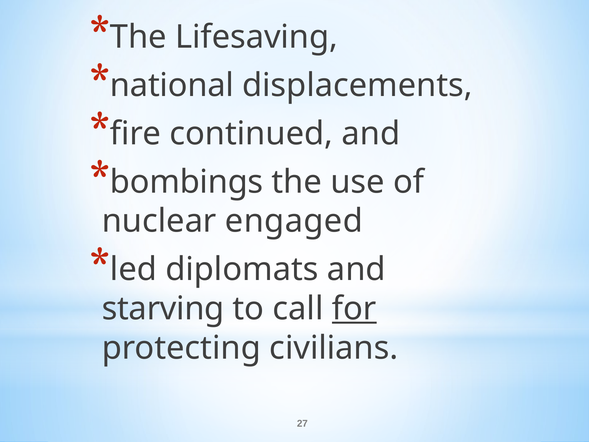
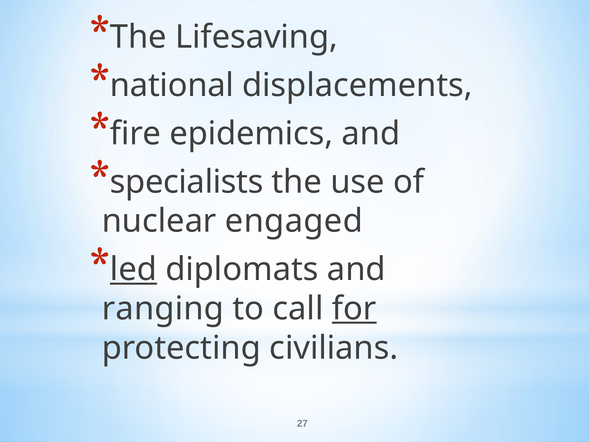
continued: continued -> epidemics
bombings: bombings -> specialists
led underline: none -> present
starving: starving -> ranging
